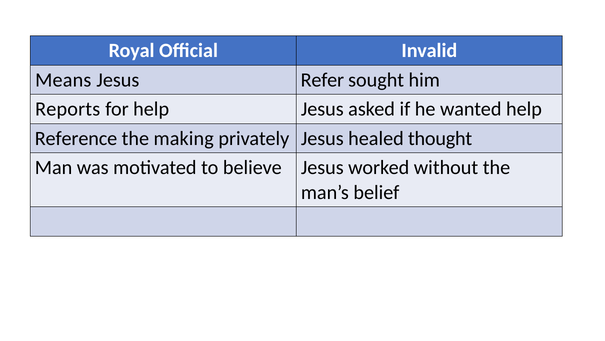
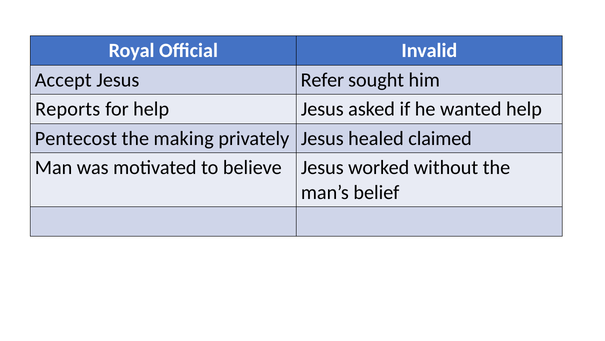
Means: Means -> Accept
Reference: Reference -> Pentecost
thought: thought -> claimed
